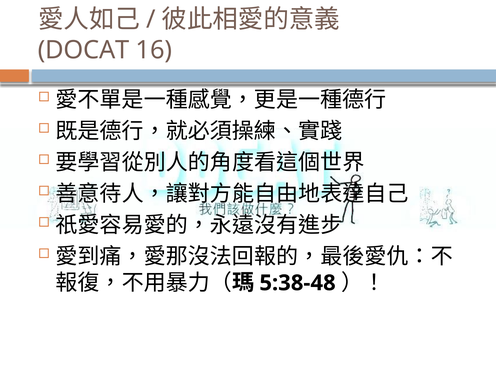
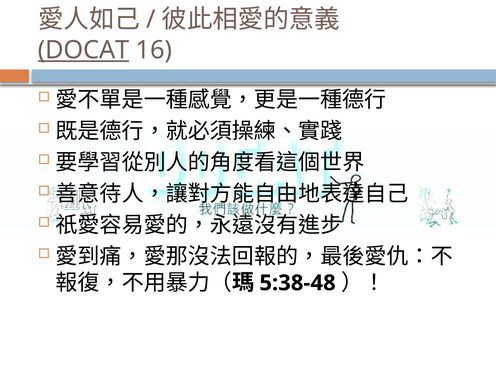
DOCAT underline: none -> present
